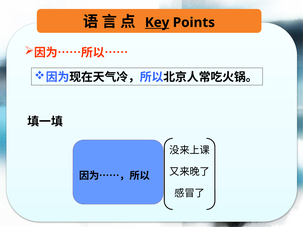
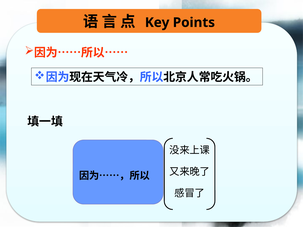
Key underline: present -> none
